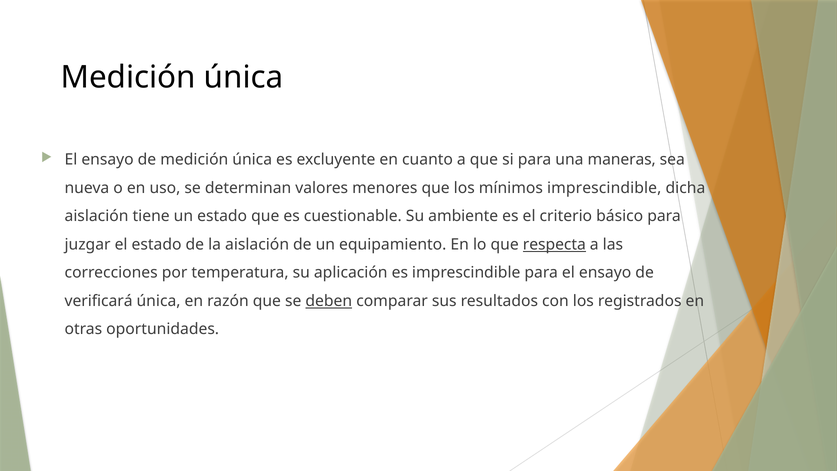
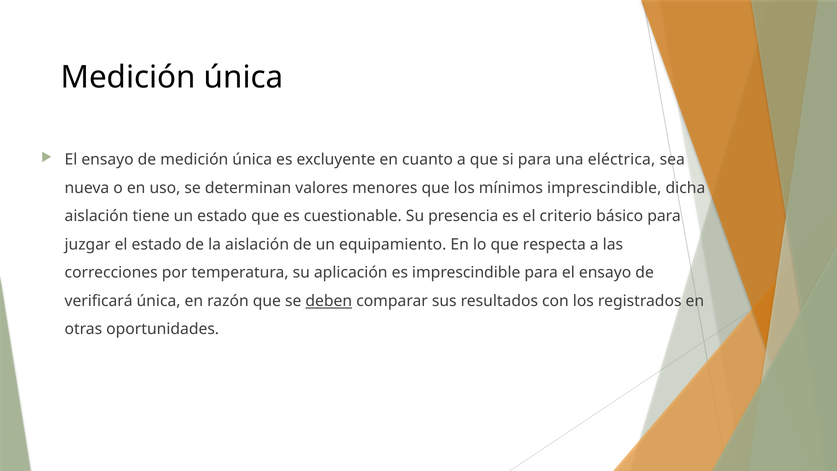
maneras: maneras -> eléctrica
ambiente: ambiente -> presencia
respecta underline: present -> none
